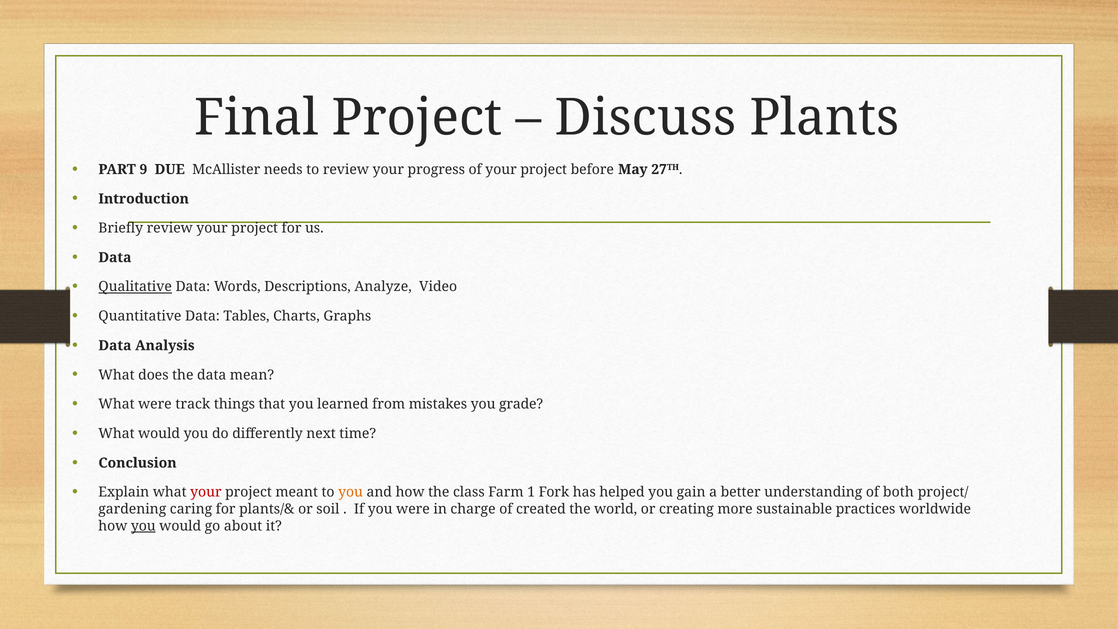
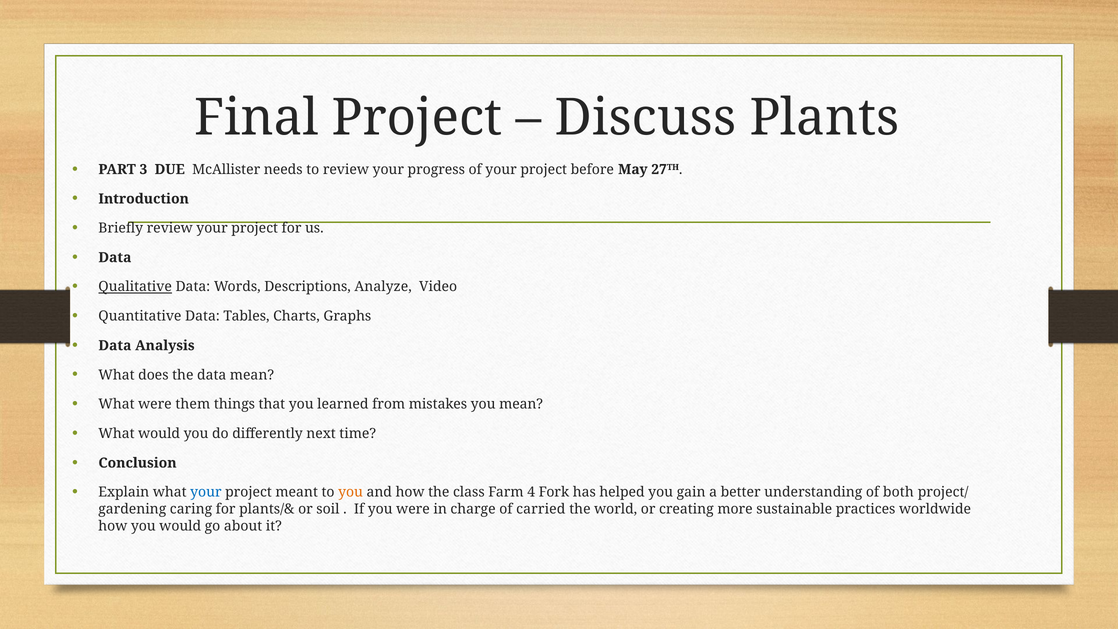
9: 9 -> 3
track: track -> them
you grade: grade -> mean
your at (206, 492) colour: red -> blue
1: 1 -> 4
created: created -> carried
you at (143, 526) underline: present -> none
